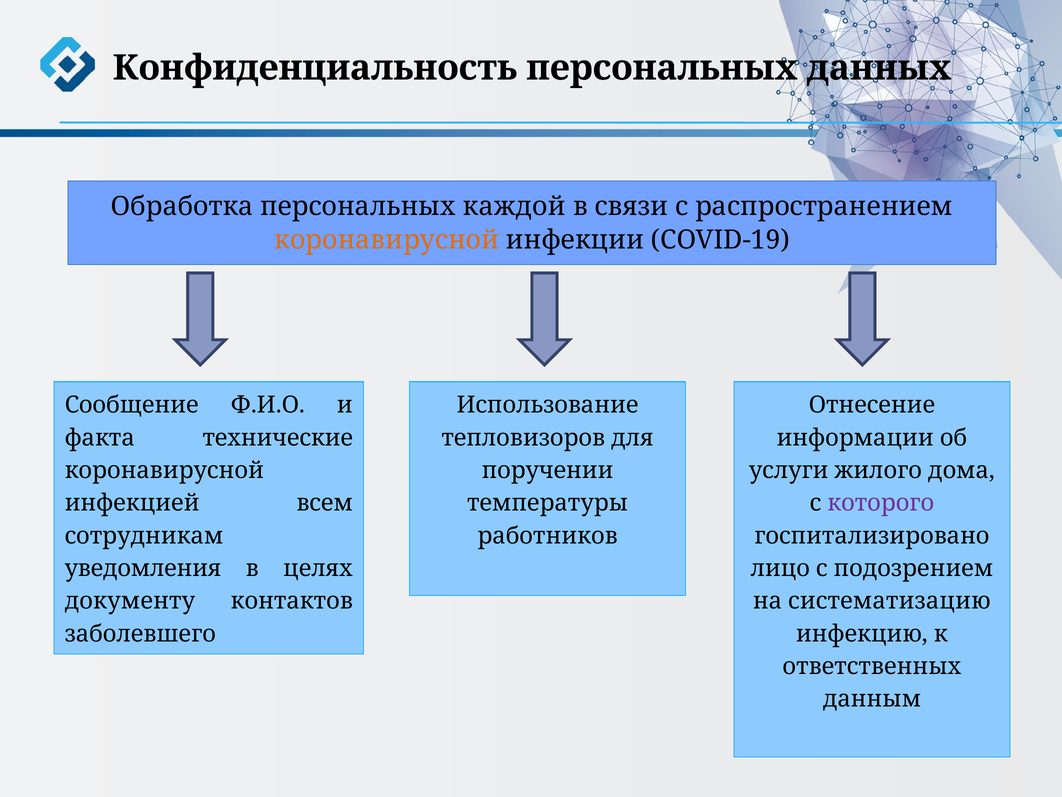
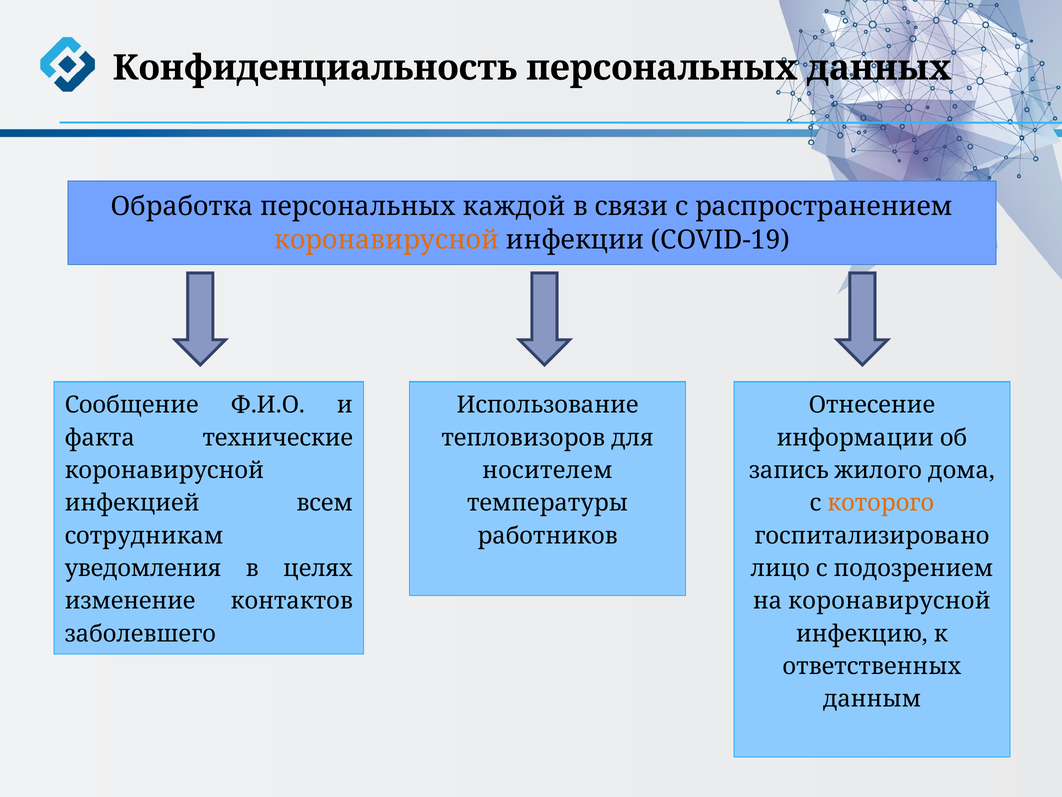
поручении: поручении -> носителем
услуги: услуги -> запись
которого colour: purple -> orange
документу: документу -> изменение
на систематизацию: систематизацию -> коронавирусной
